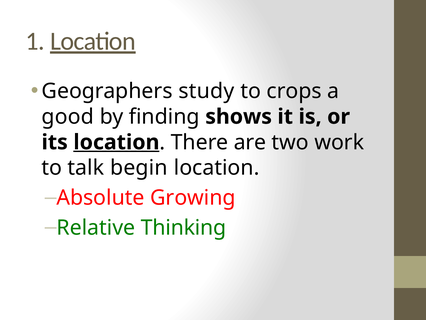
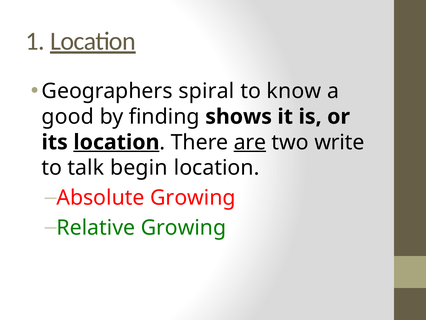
study: study -> spiral
crops: crops -> know
are underline: none -> present
work: work -> write
Relative Thinking: Thinking -> Growing
